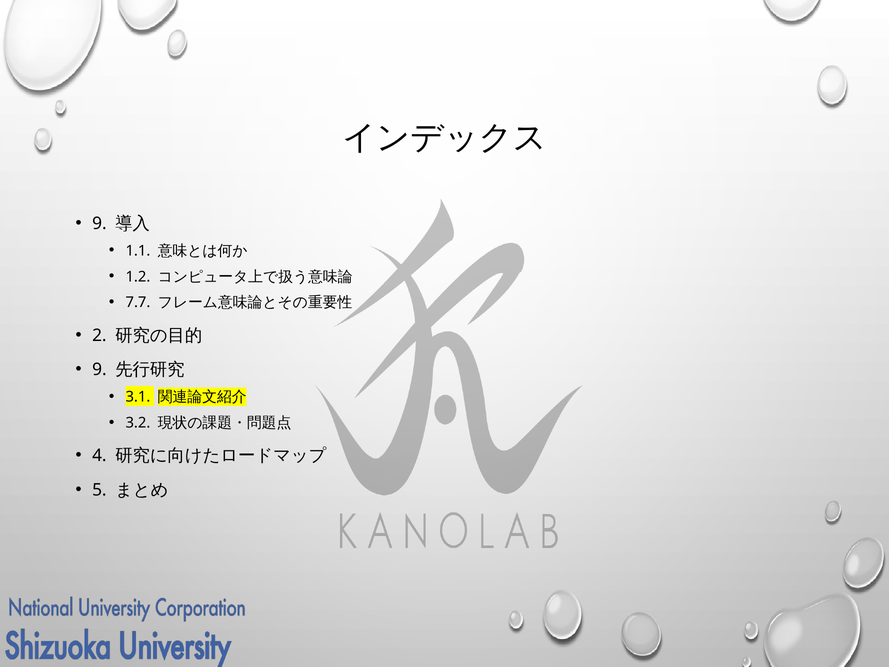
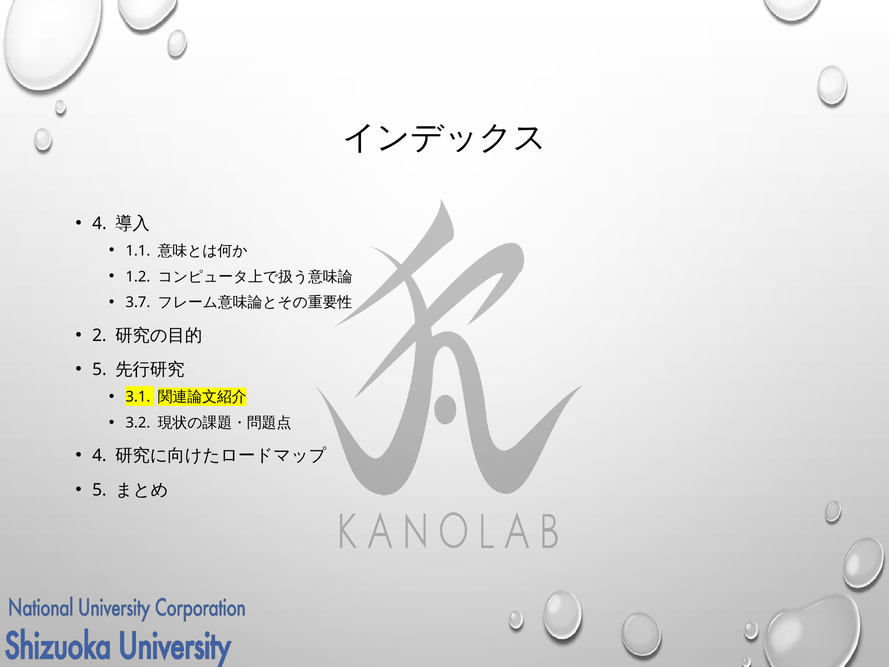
9 at (99, 223): 9 -> 4
7.7: 7.7 -> 3.7
9 at (99, 369): 9 -> 5
